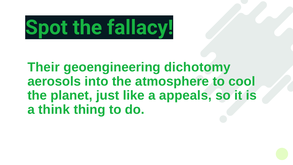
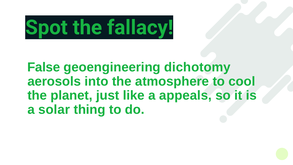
Their: Their -> False
think: think -> solar
